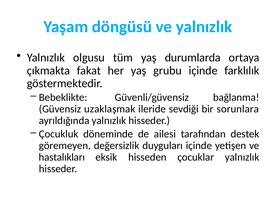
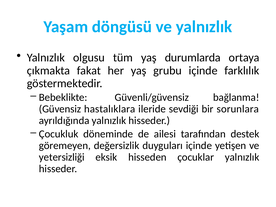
uzaklaşmak: uzaklaşmak -> hastalıklara
hastalıkları: hastalıkları -> yetersizliği
